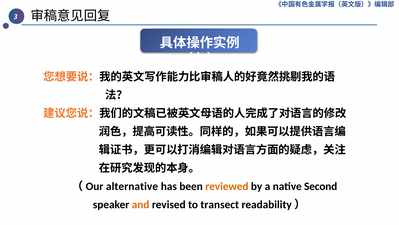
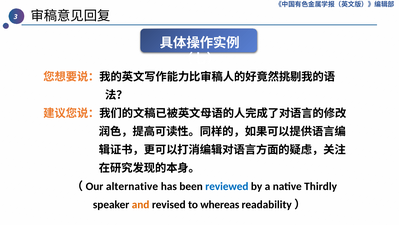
reviewed colour: orange -> blue
Second: Second -> Thirdly
transect: transect -> whereas
